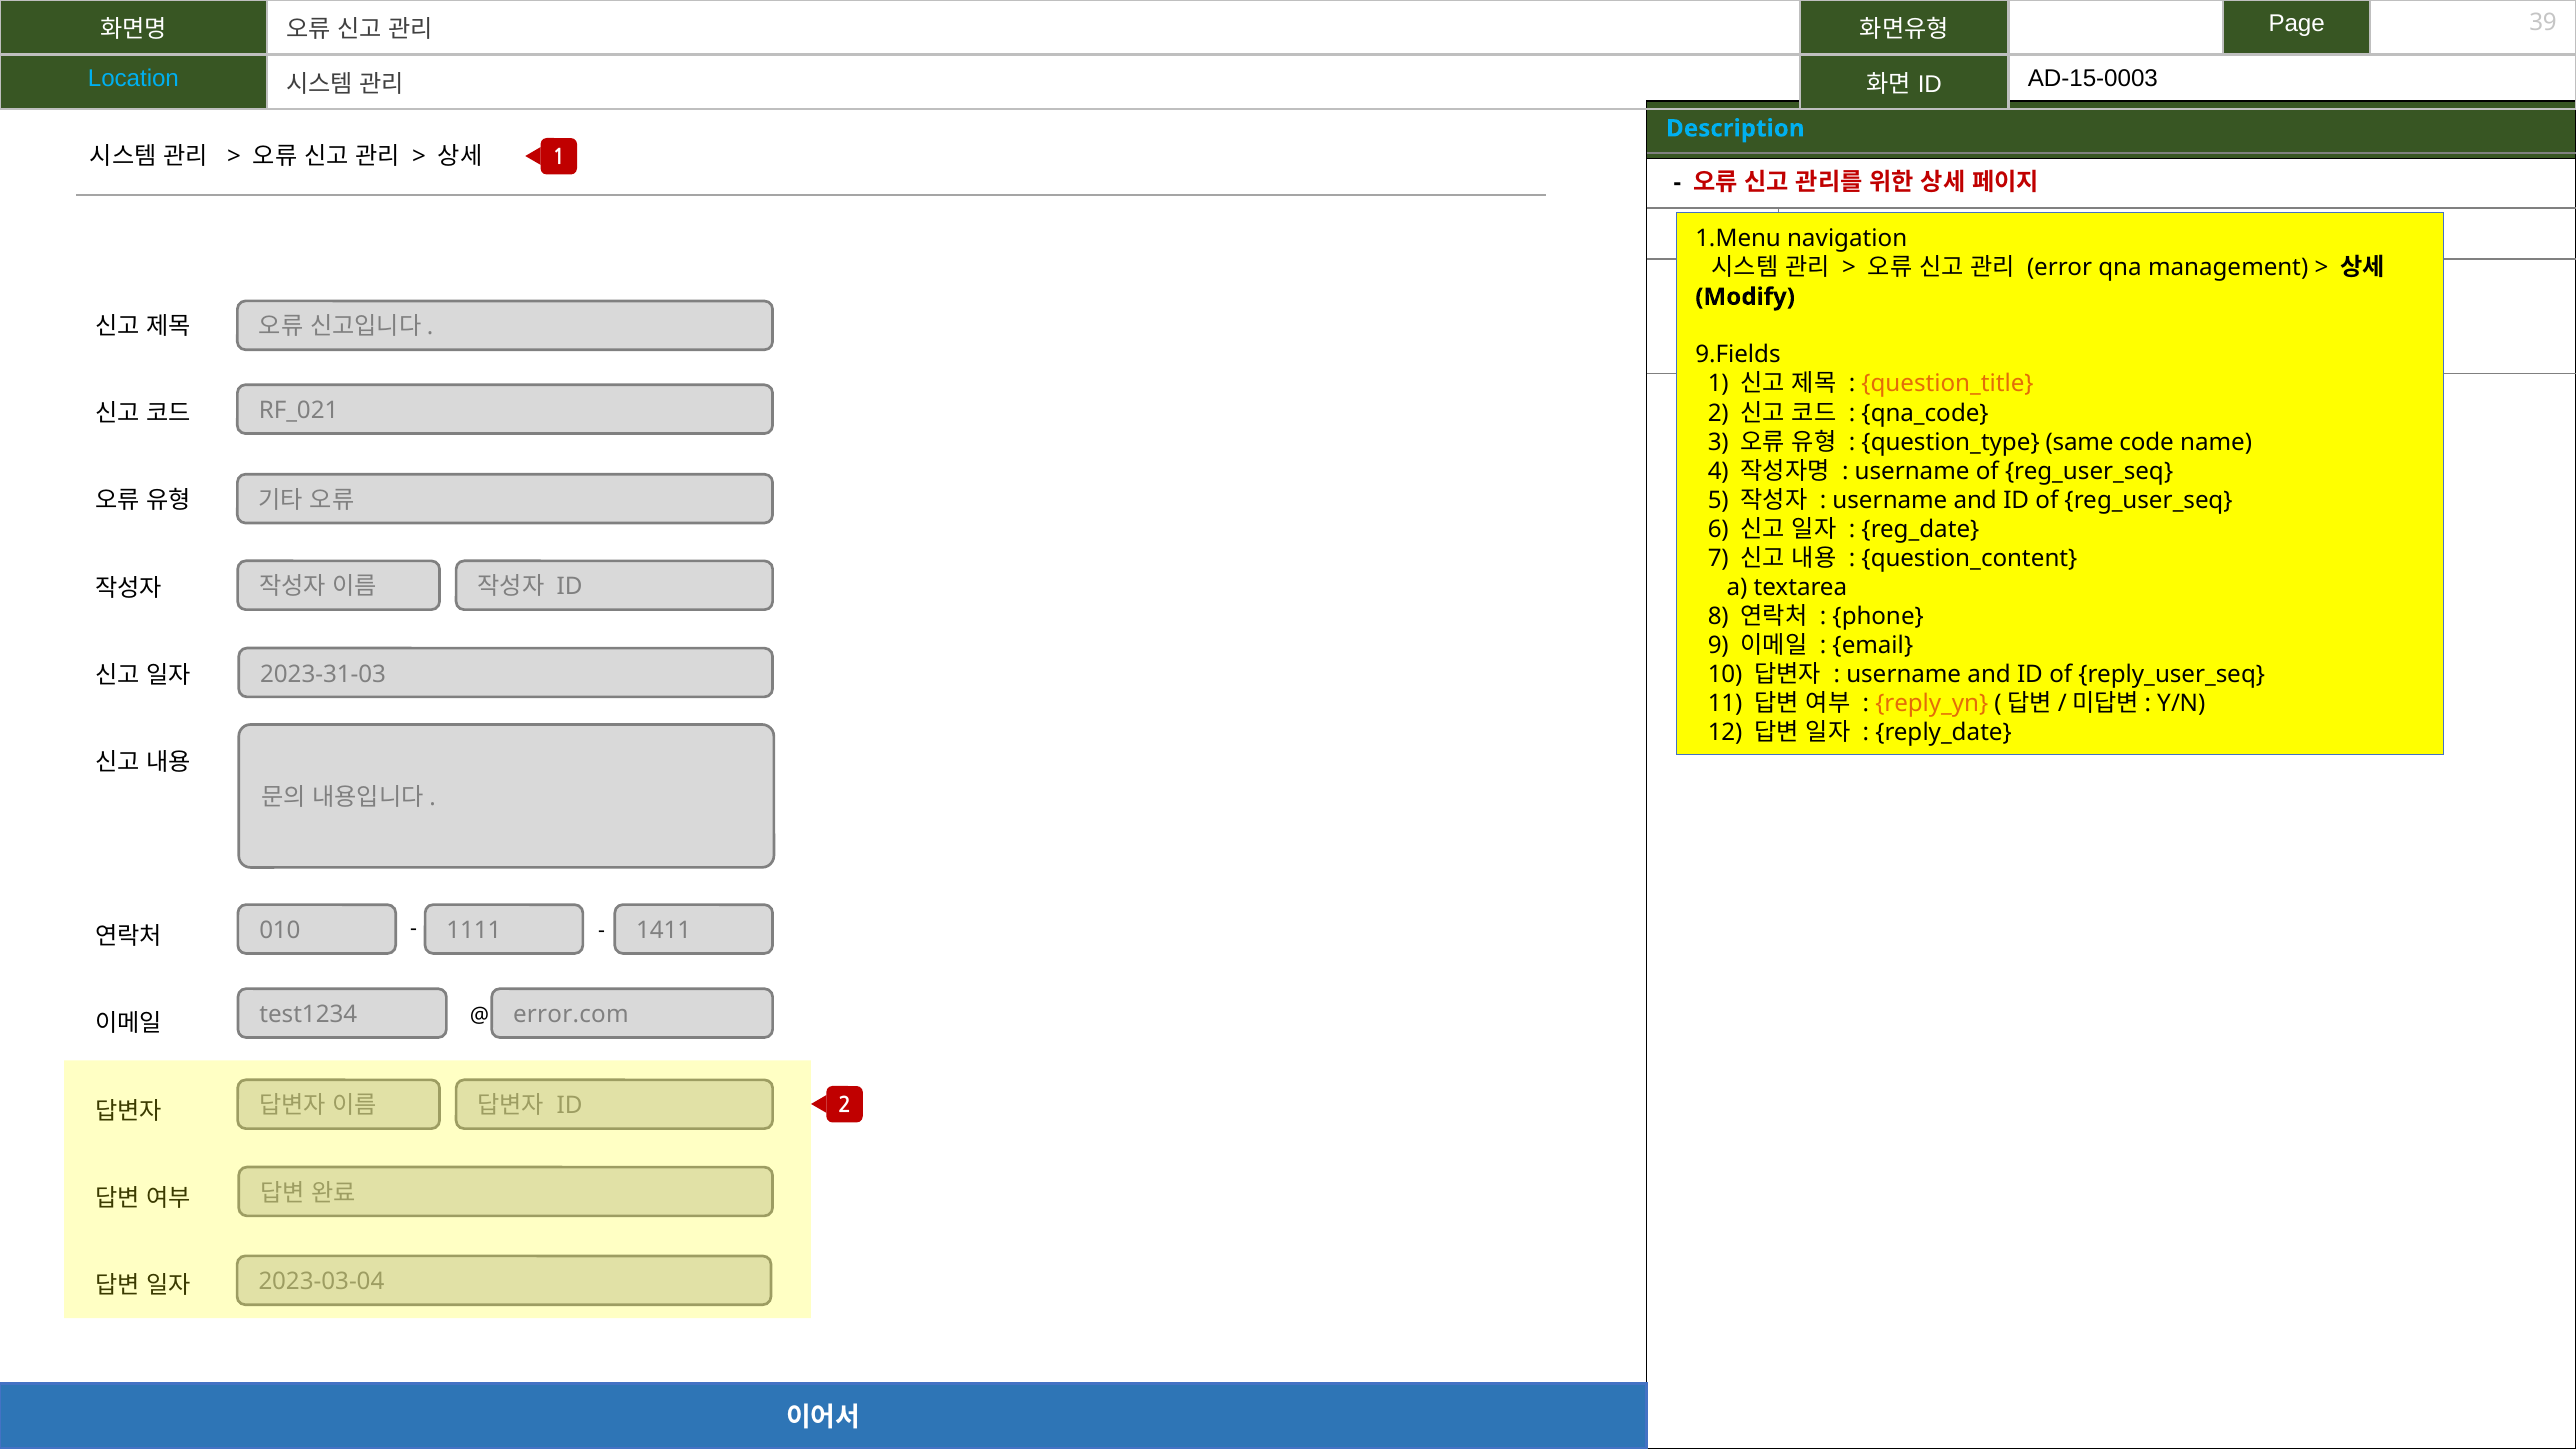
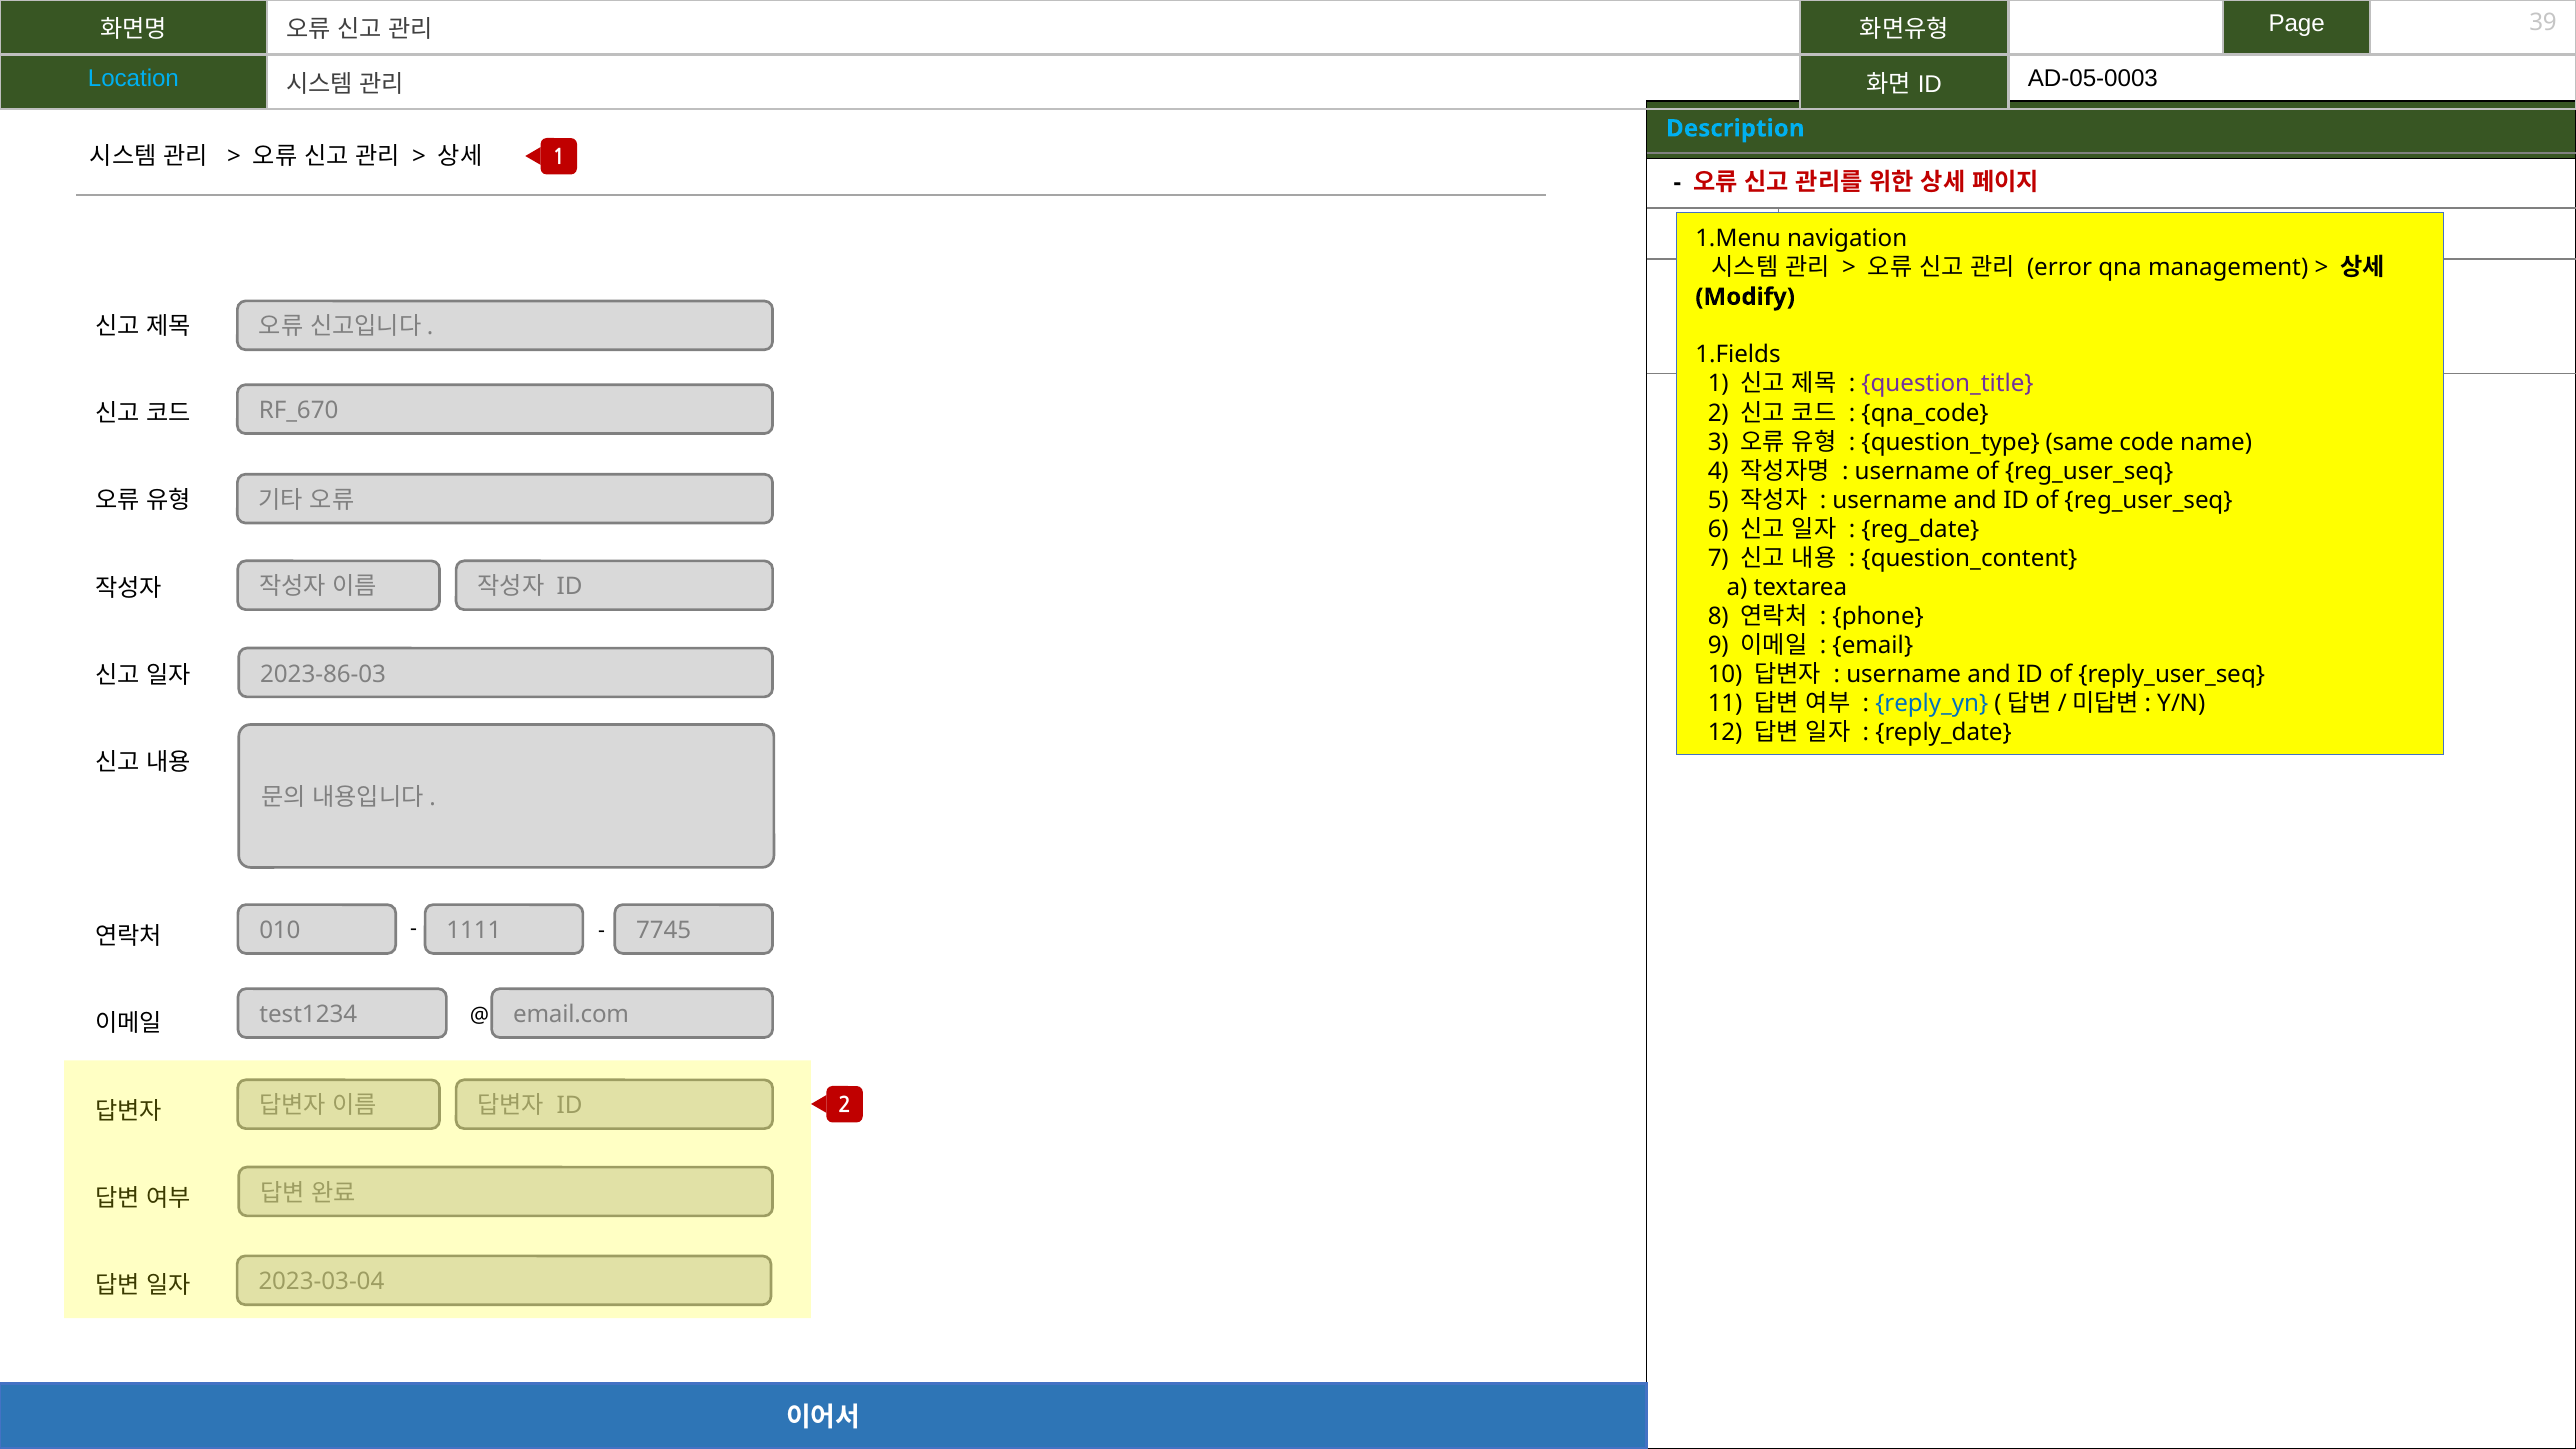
AD-15-0003: AD-15-0003 -> AD-05-0003
9.Fields: 9.Fields -> 1.Fields
question_title colour: orange -> purple
RF_021: RF_021 -> RF_670
2023-31-03: 2023-31-03 -> 2023-86-03
reply_yn colour: orange -> blue
1411: 1411 -> 7745
error.com: error.com -> email.com
